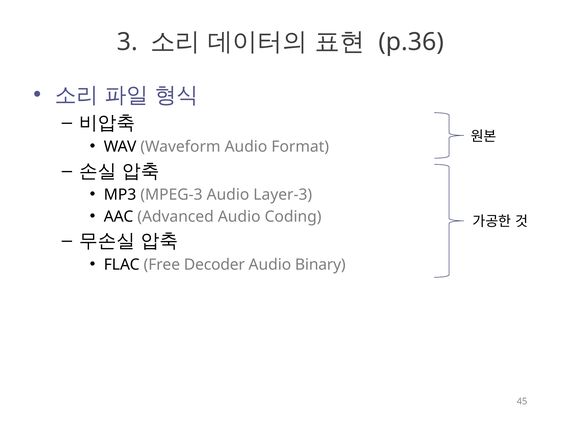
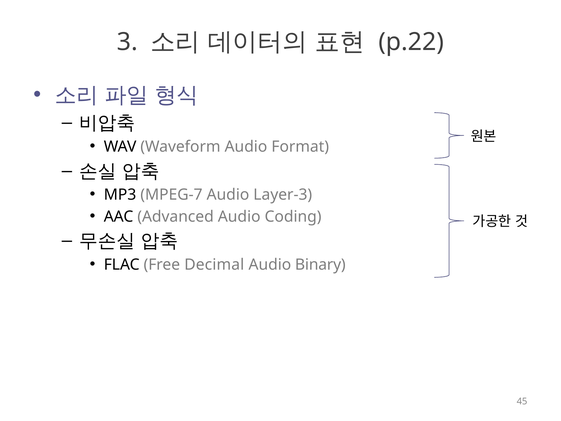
p.36: p.36 -> p.22
MPEG-3: MPEG-3 -> MPEG-7
Decoder: Decoder -> Decimal
